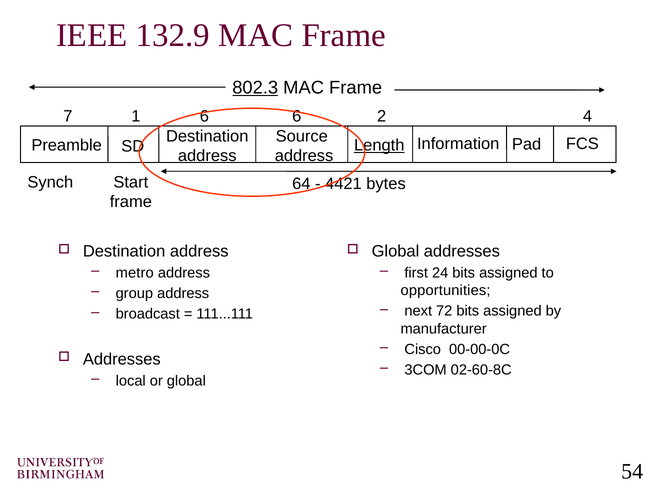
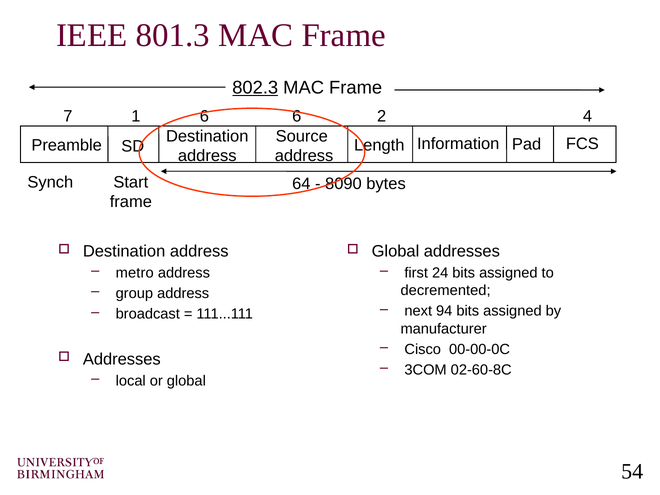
132.9: 132.9 -> 801.3
Length underline: present -> none
4421: 4421 -> 8090
opportunities: opportunities -> decremented
72: 72 -> 94
